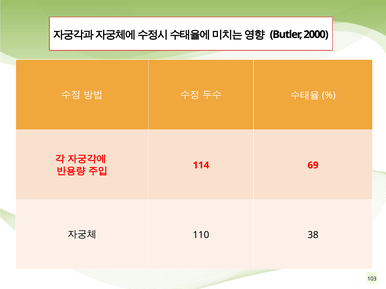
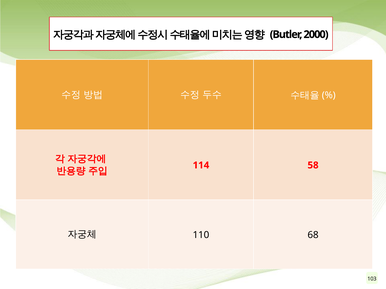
69: 69 -> 58
38: 38 -> 68
